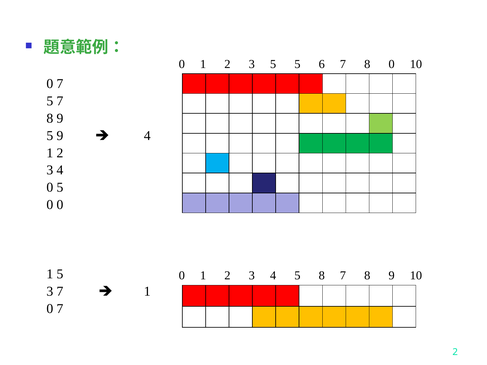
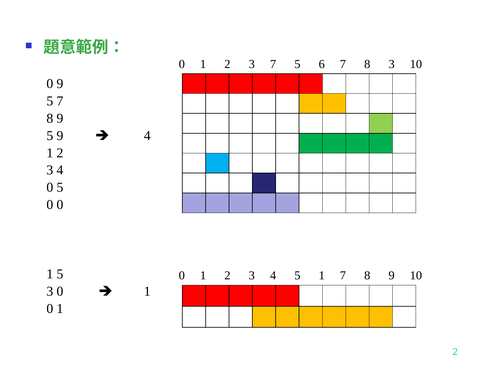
3 5: 5 -> 7
8 0: 0 -> 3
7 at (60, 84): 7 -> 9
5 8: 8 -> 1
3 7: 7 -> 0
7 at (60, 309): 7 -> 1
